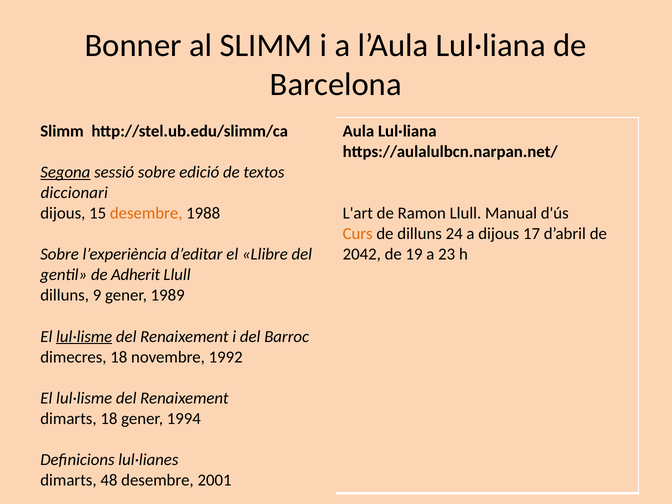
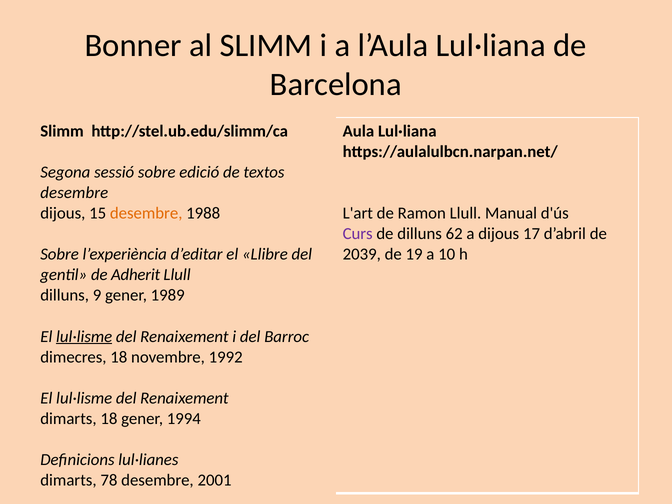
Segona underline: present -> none
diccionari at (74, 193): diccionari -> desembre
Curs colour: orange -> purple
24: 24 -> 62
2042: 2042 -> 2039
23: 23 -> 10
48: 48 -> 78
